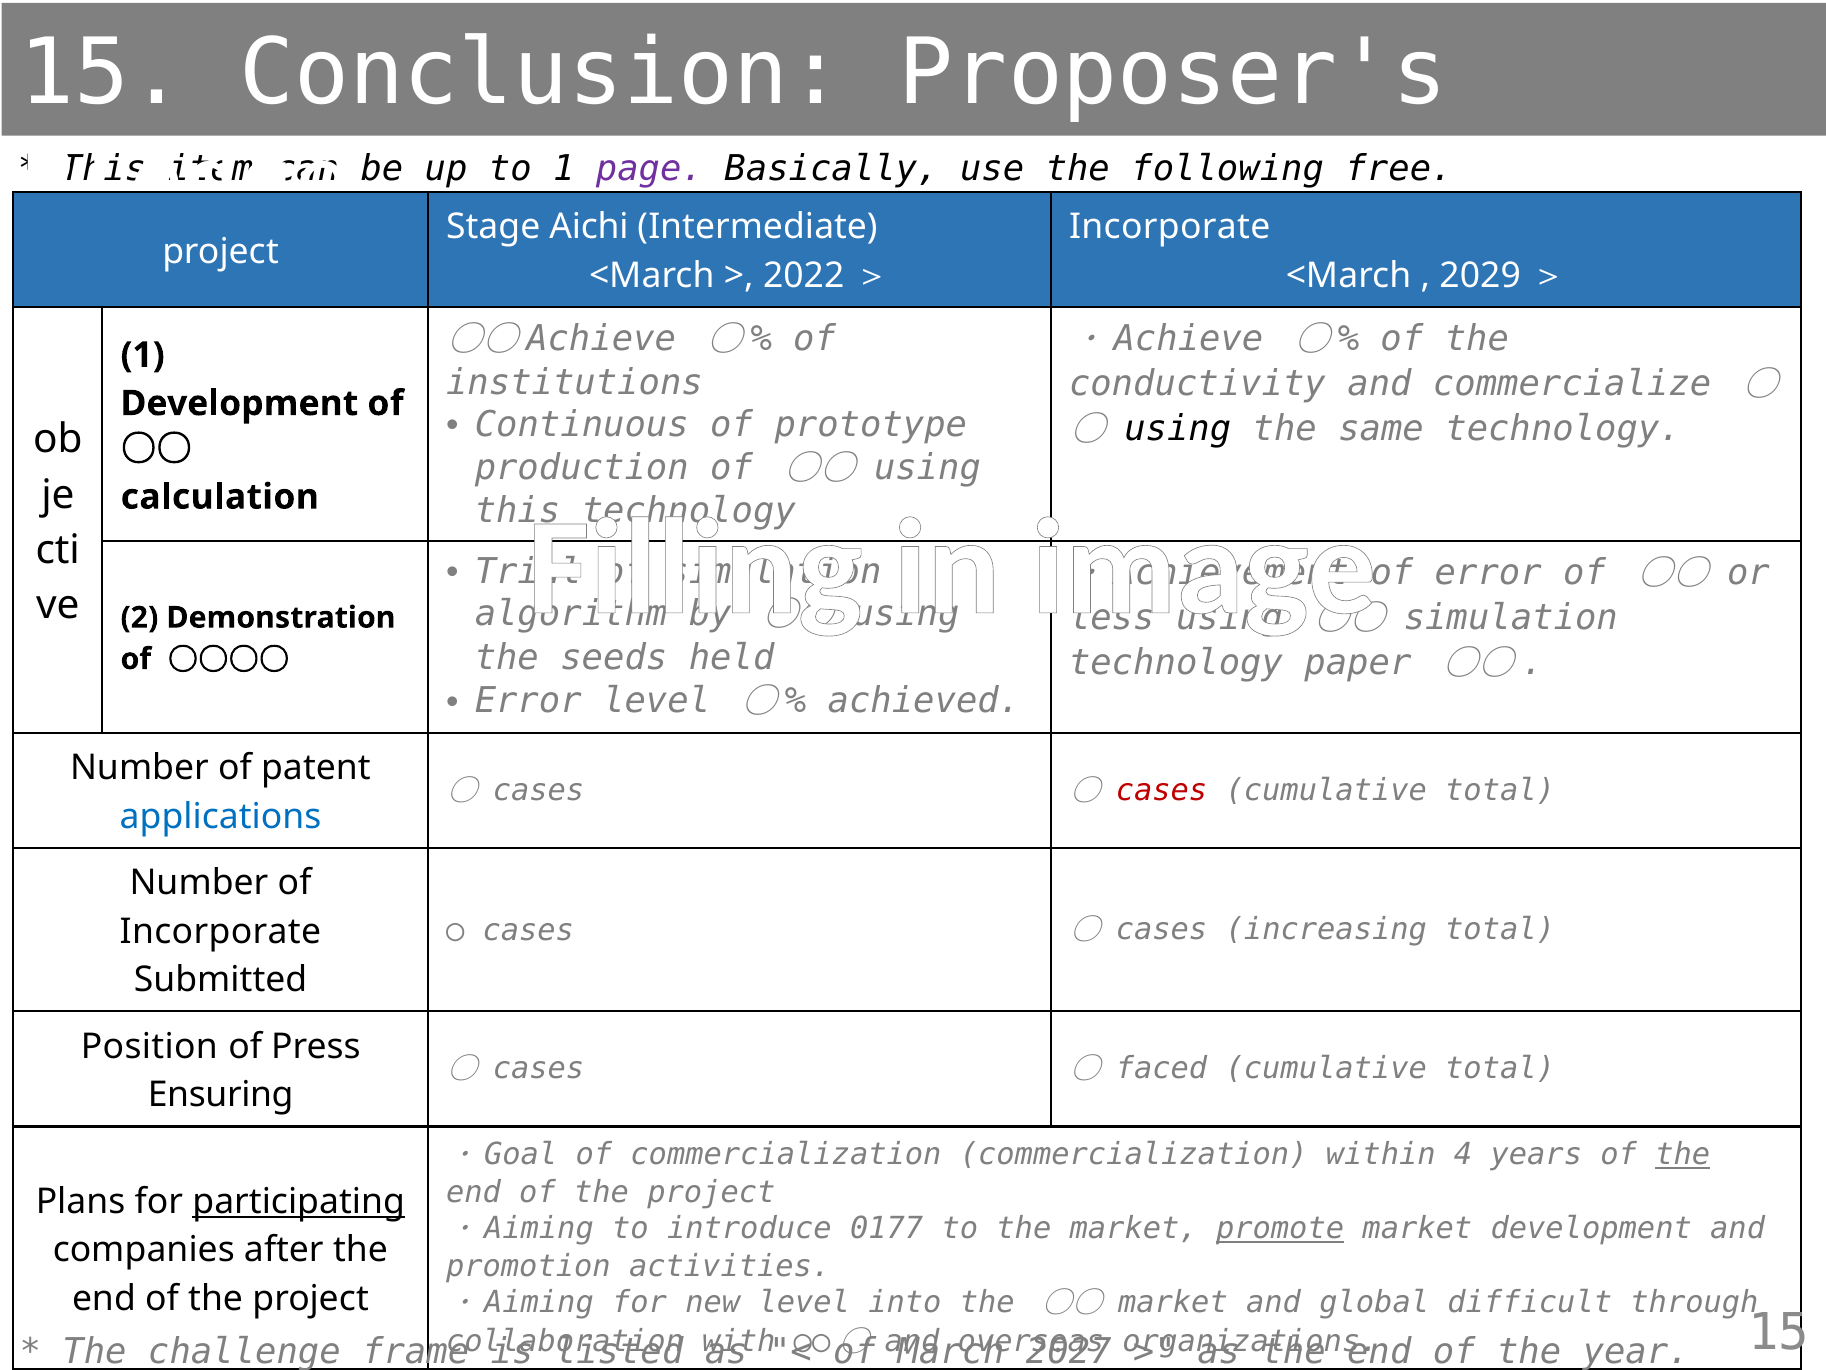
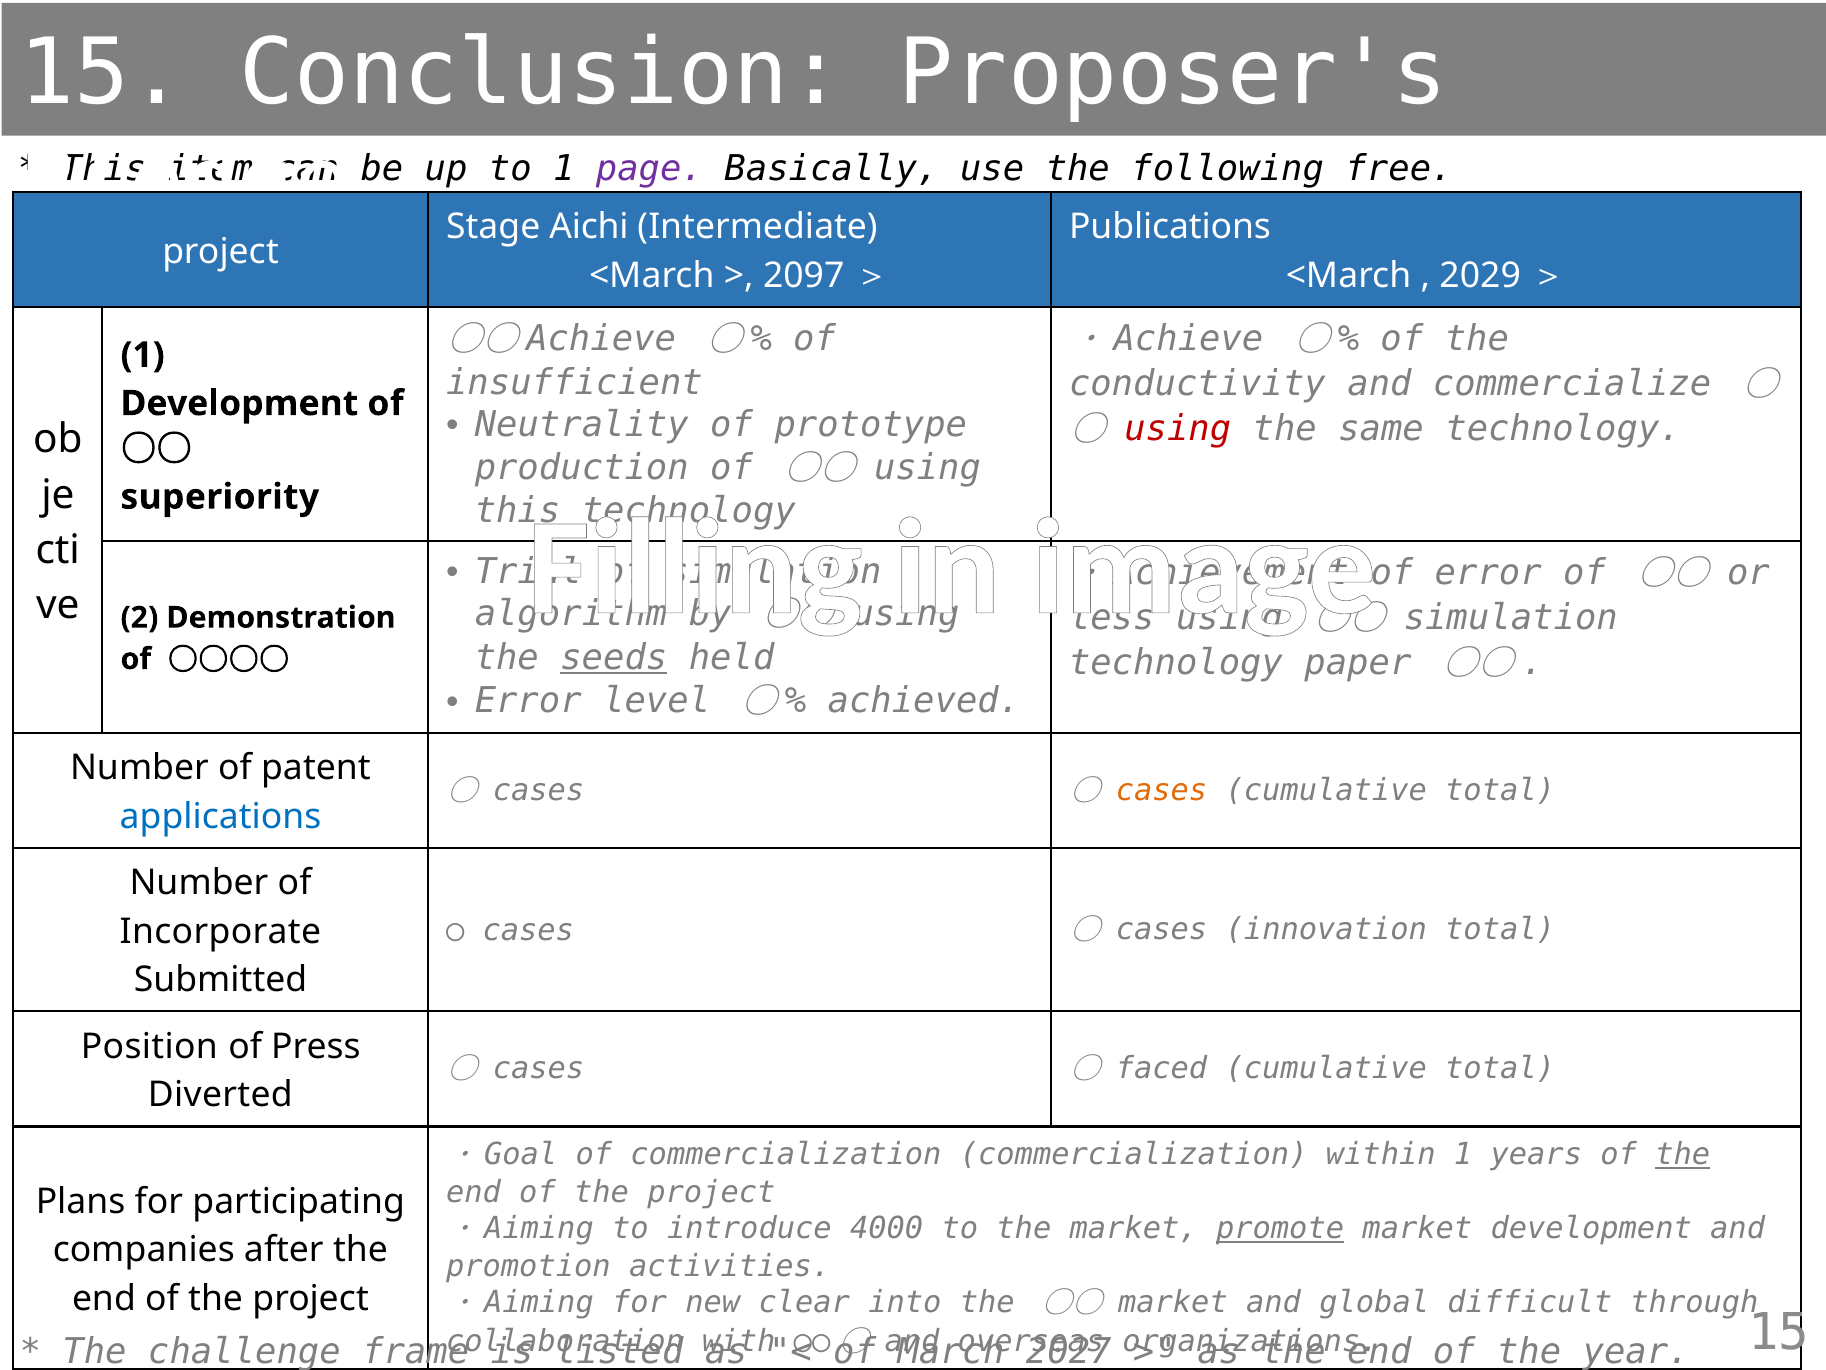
Incorporate at (1170, 227): Incorporate -> Publications
2022: 2022 -> 2097
institutions: institutions -> insufficient
Continuous: Continuous -> Neutrality
using at (1178, 429) colour: black -> red
calculation: calculation -> superiority
seeds underline: none -> present
cases at (1162, 790) colour: red -> orange
increasing: increasing -> innovation
Ensuring: Ensuring -> Diverted
within 4: 4 -> 1
participating underline: present -> none
0177: 0177 -> 4000
new level: level -> clear
